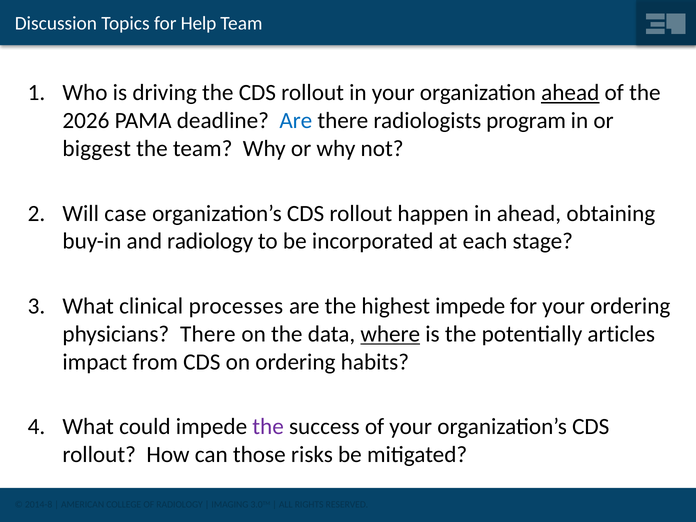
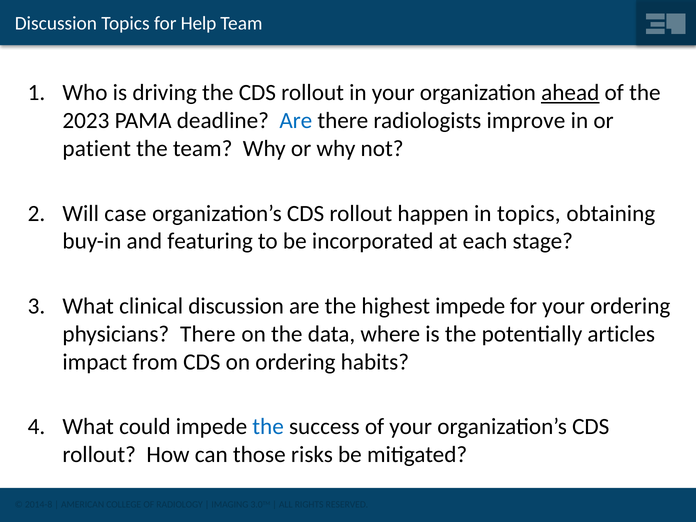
2026: 2026 -> 2023
program: program -> improve
biggest: biggest -> patient
in ahead: ahead -> topics
and radiology: radiology -> featuring
clinical processes: processes -> discussion
where underline: present -> none
the at (268, 427) colour: purple -> blue
